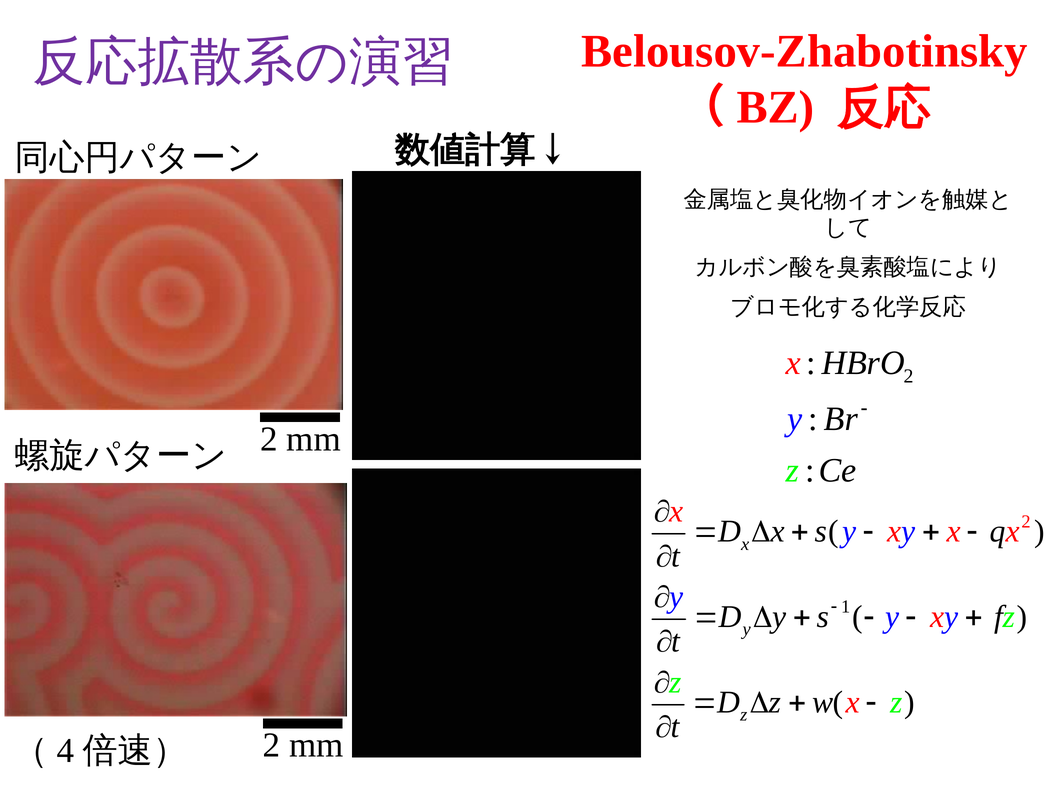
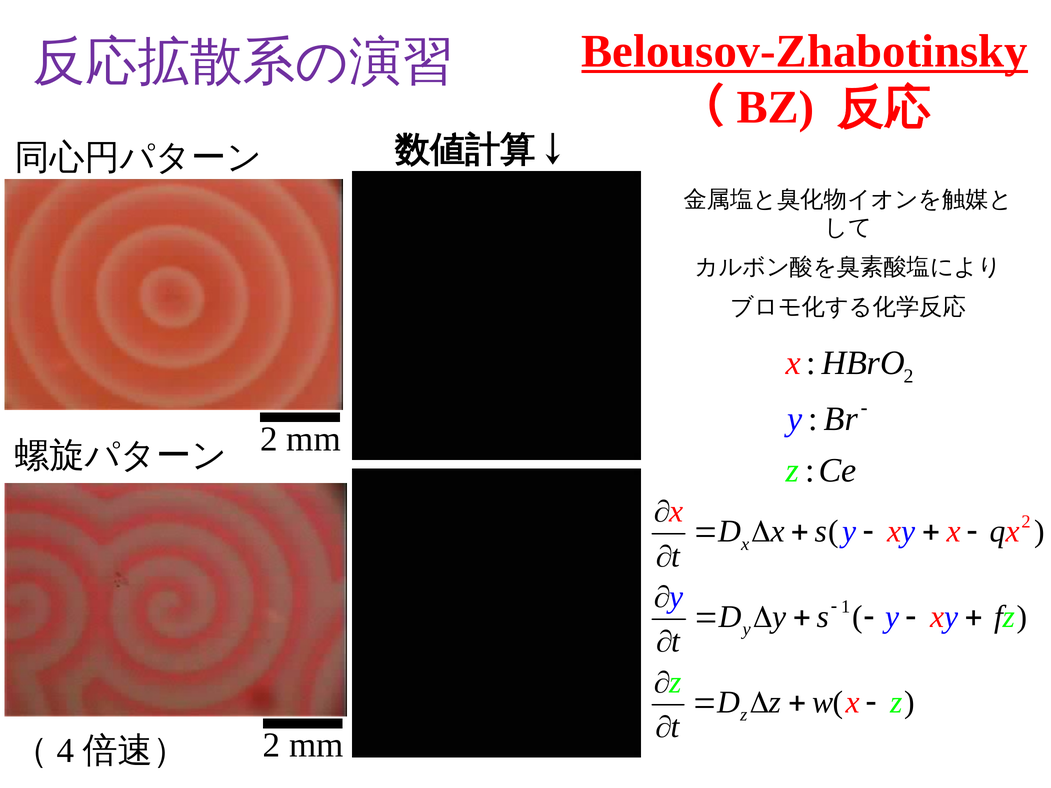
Belousov-Zhabotinsky underline: none -> present
